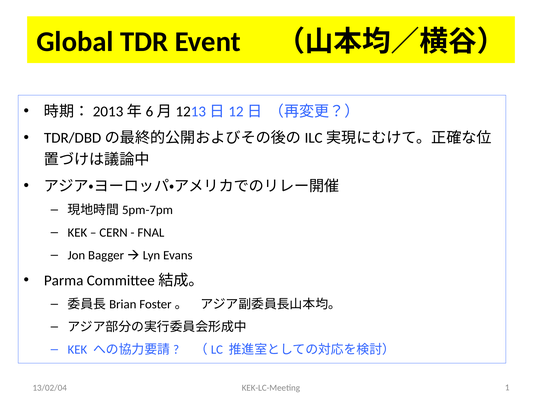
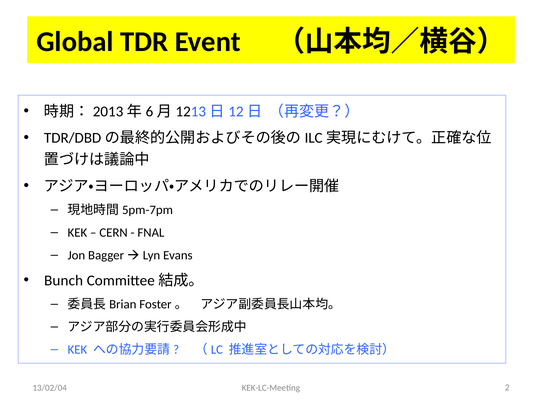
Parma: Parma -> Bunch
1: 1 -> 2
